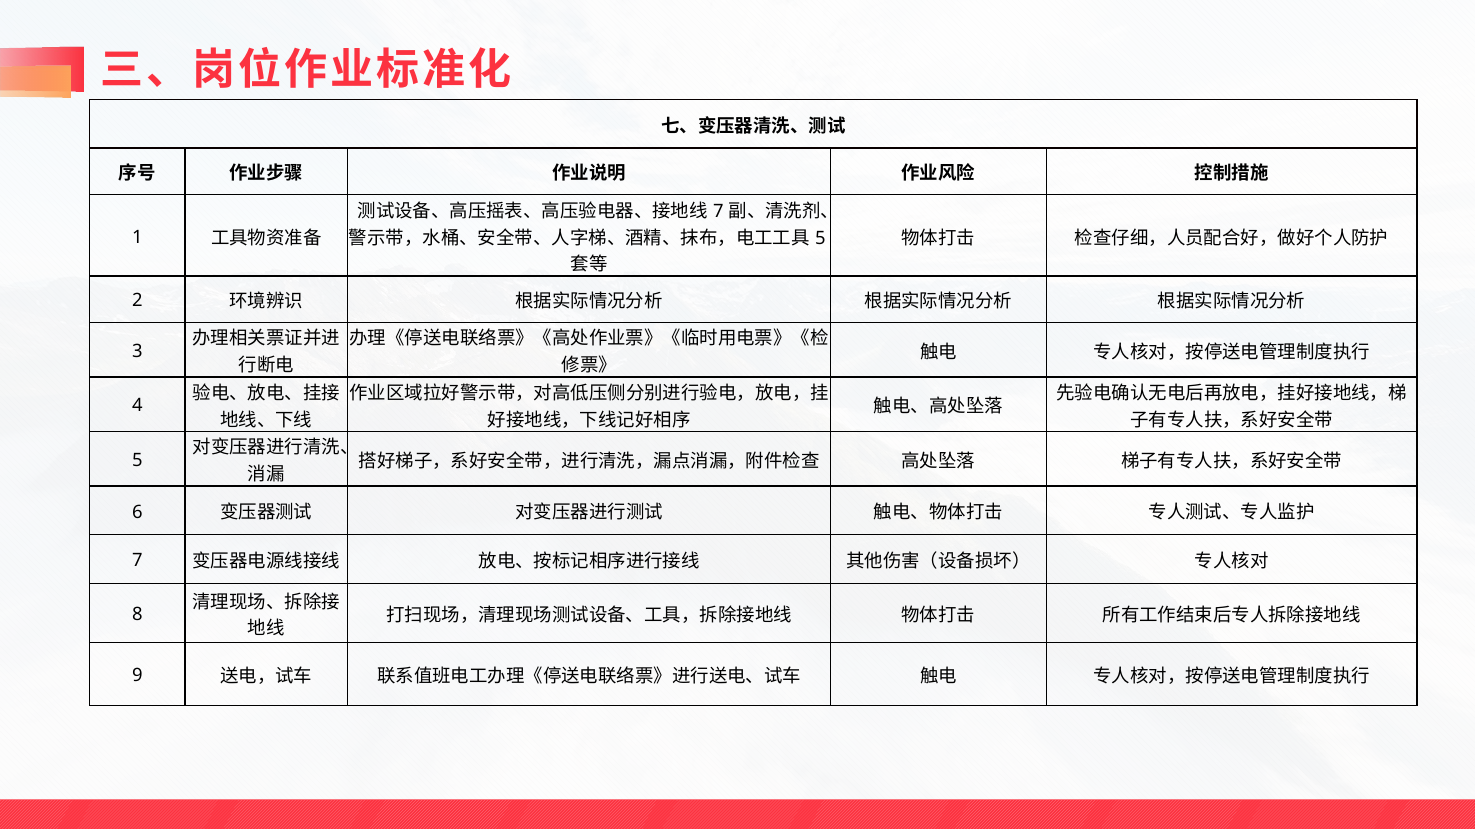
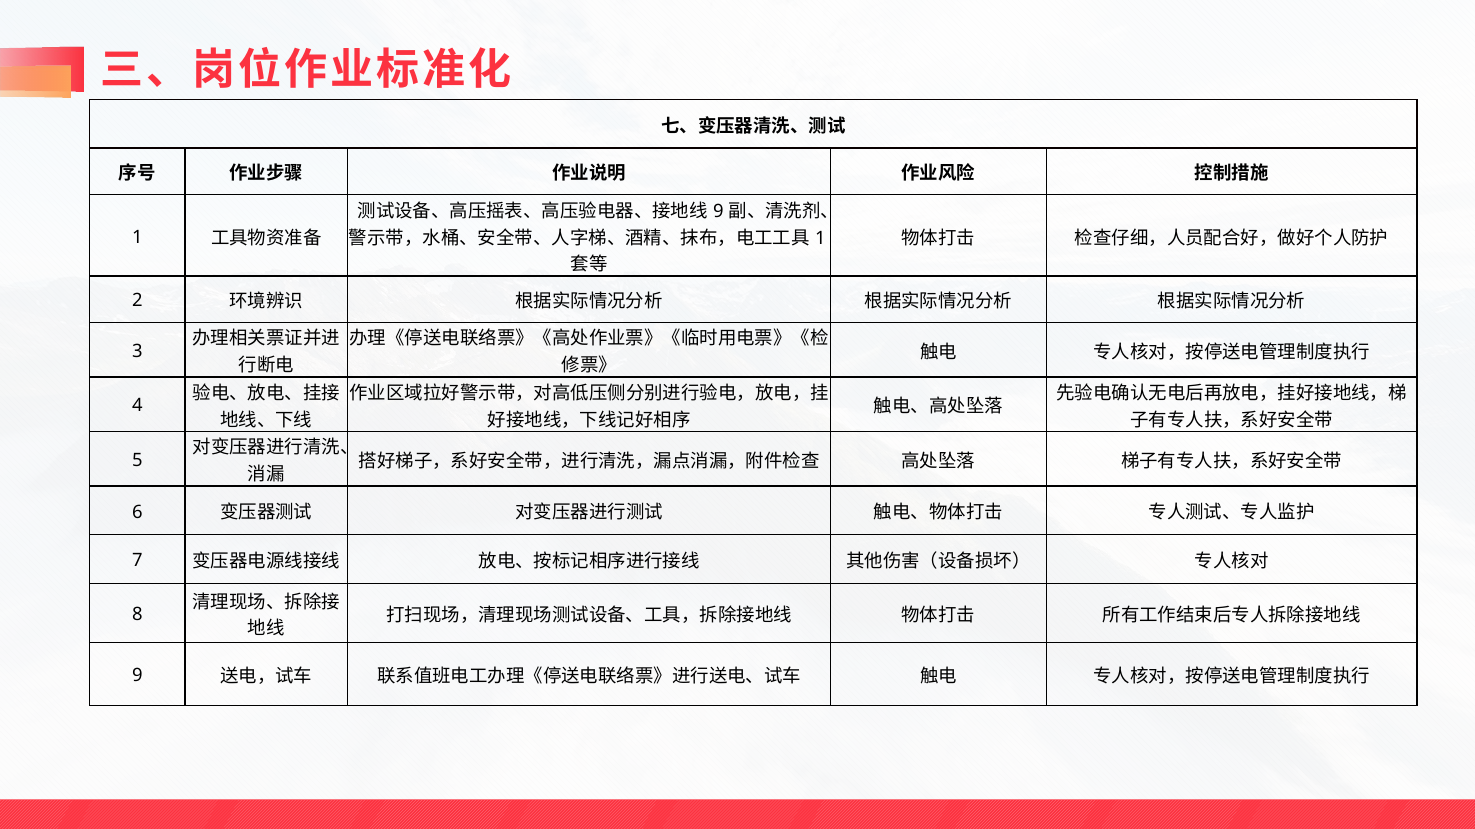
7 at (718, 211): 7 -> 9
5 at (820, 238): 5 -> 1
